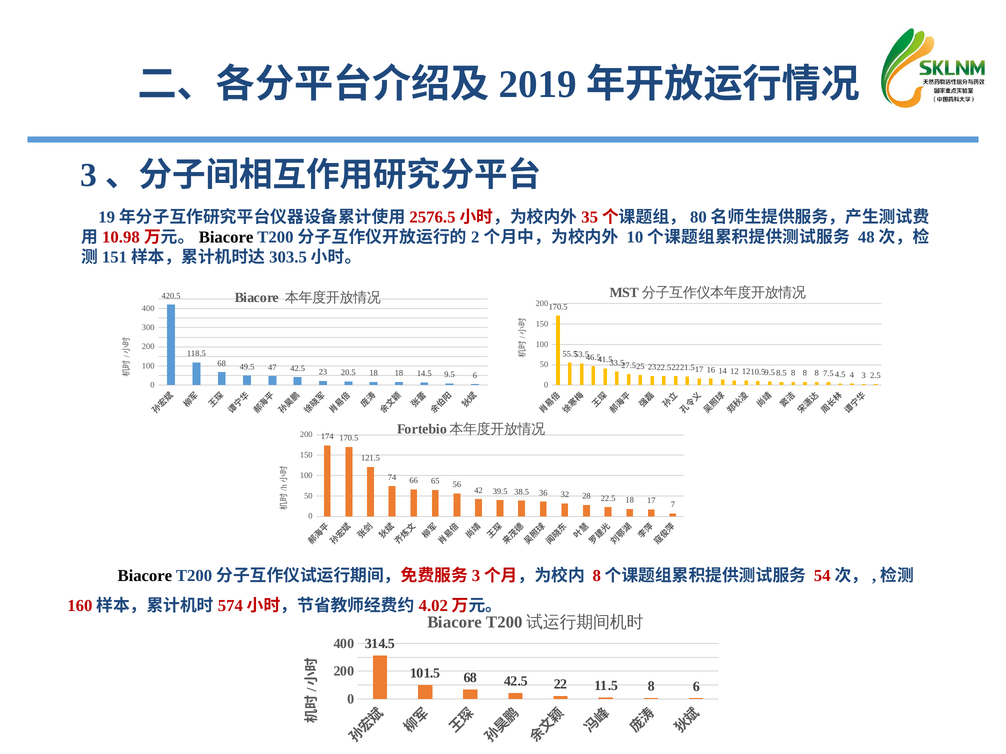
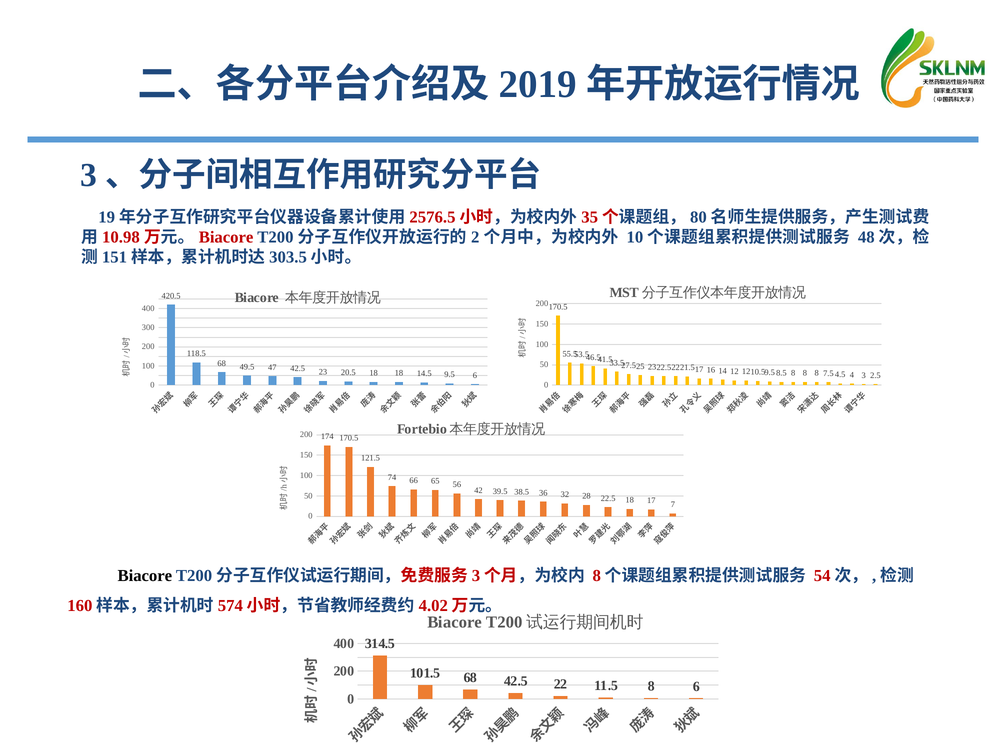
Biacore at (226, 237) colour: black -> red
